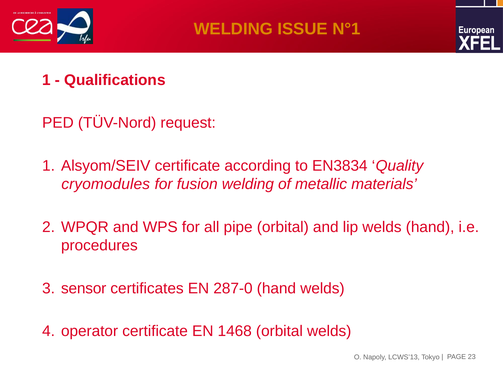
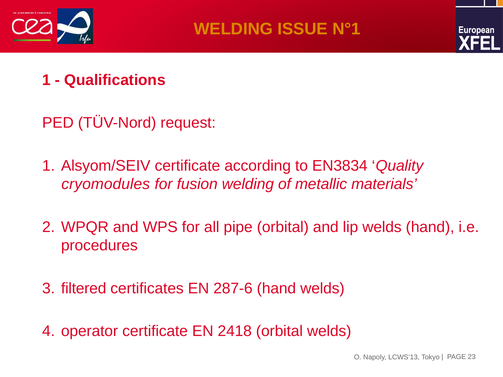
sensor: sensor -> filtered
287-0: 287-0 -> 287-6
1468: 1468 -> 2418
